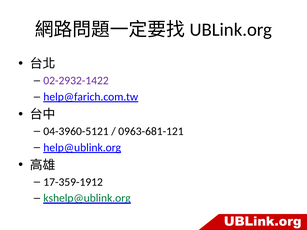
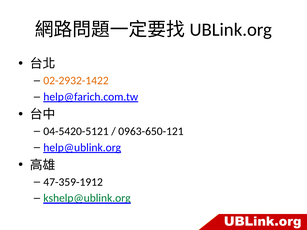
02-2932-1422 colour: purple -> orange
04-3960-5121: 04-3960-5121 -> 04-5420-5121
0963-681-121: 0963-681-121 -> 0963-650-121
17-359-1912: 17-359-1912 -> 47-359-1912
